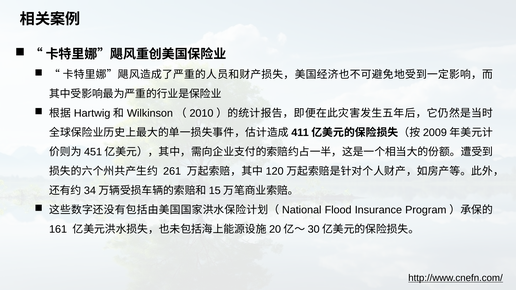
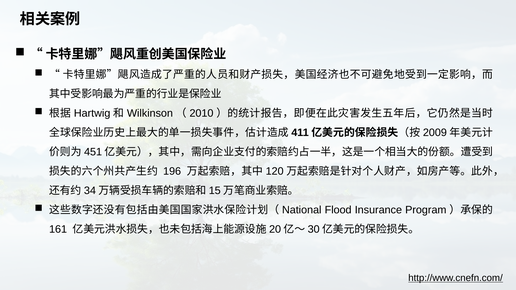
261: 261 -> 196
